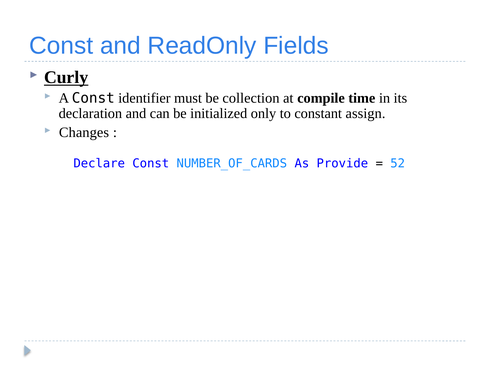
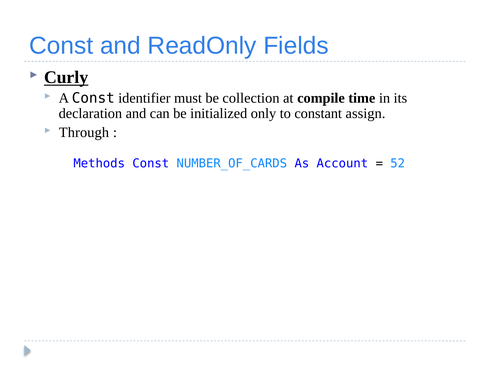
Changes: Changes -> Through
Declare: Declare -> Methods
Provide: Provide -> Account
